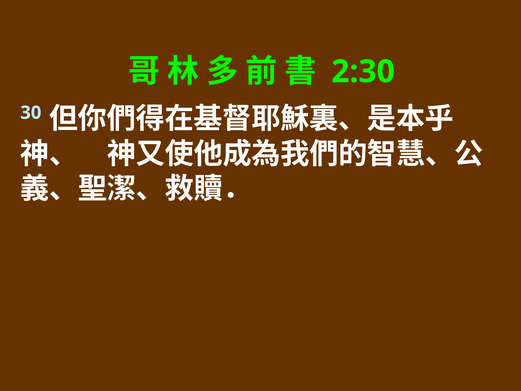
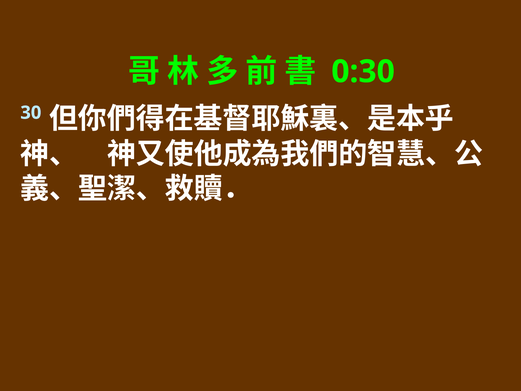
2:30: 2:30 -> 0:30
